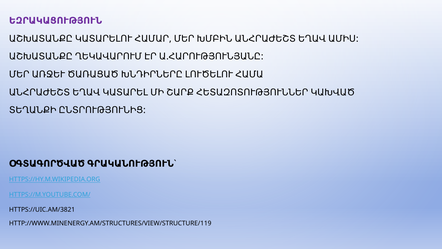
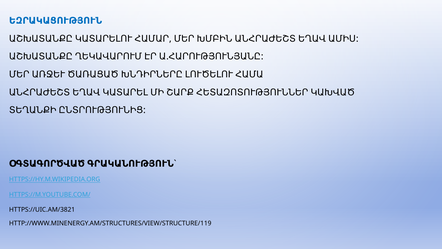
ԵԶՐԱԿԱՑՈՒԹՅՈՒՆ colour: purple -> blue
